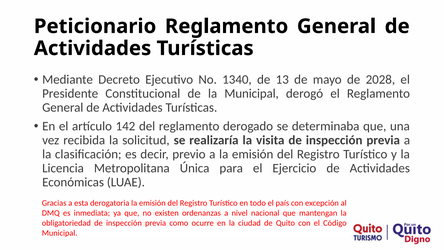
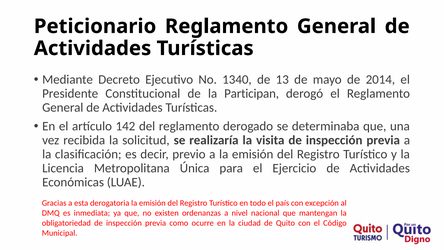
2028: 2028 -> 2014
la Municipal: Municipal -> Participan
